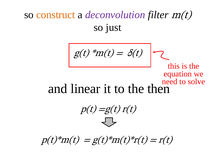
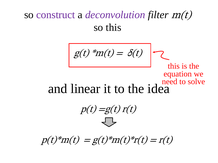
construct colour: orange -> purple
so just: just -> this
then: then -> idea
